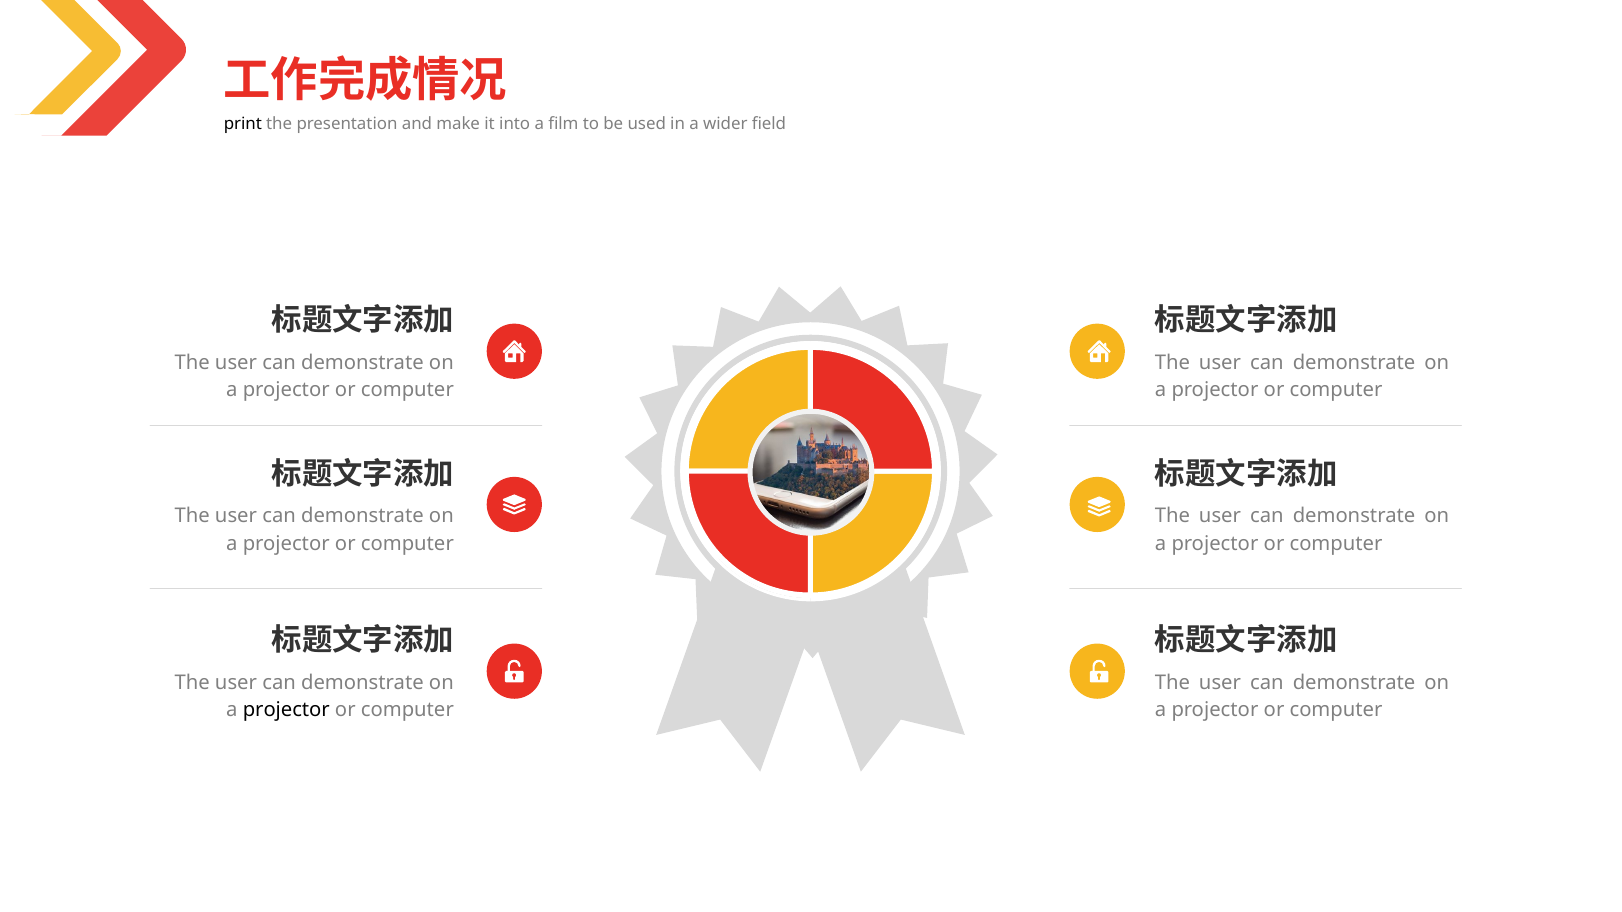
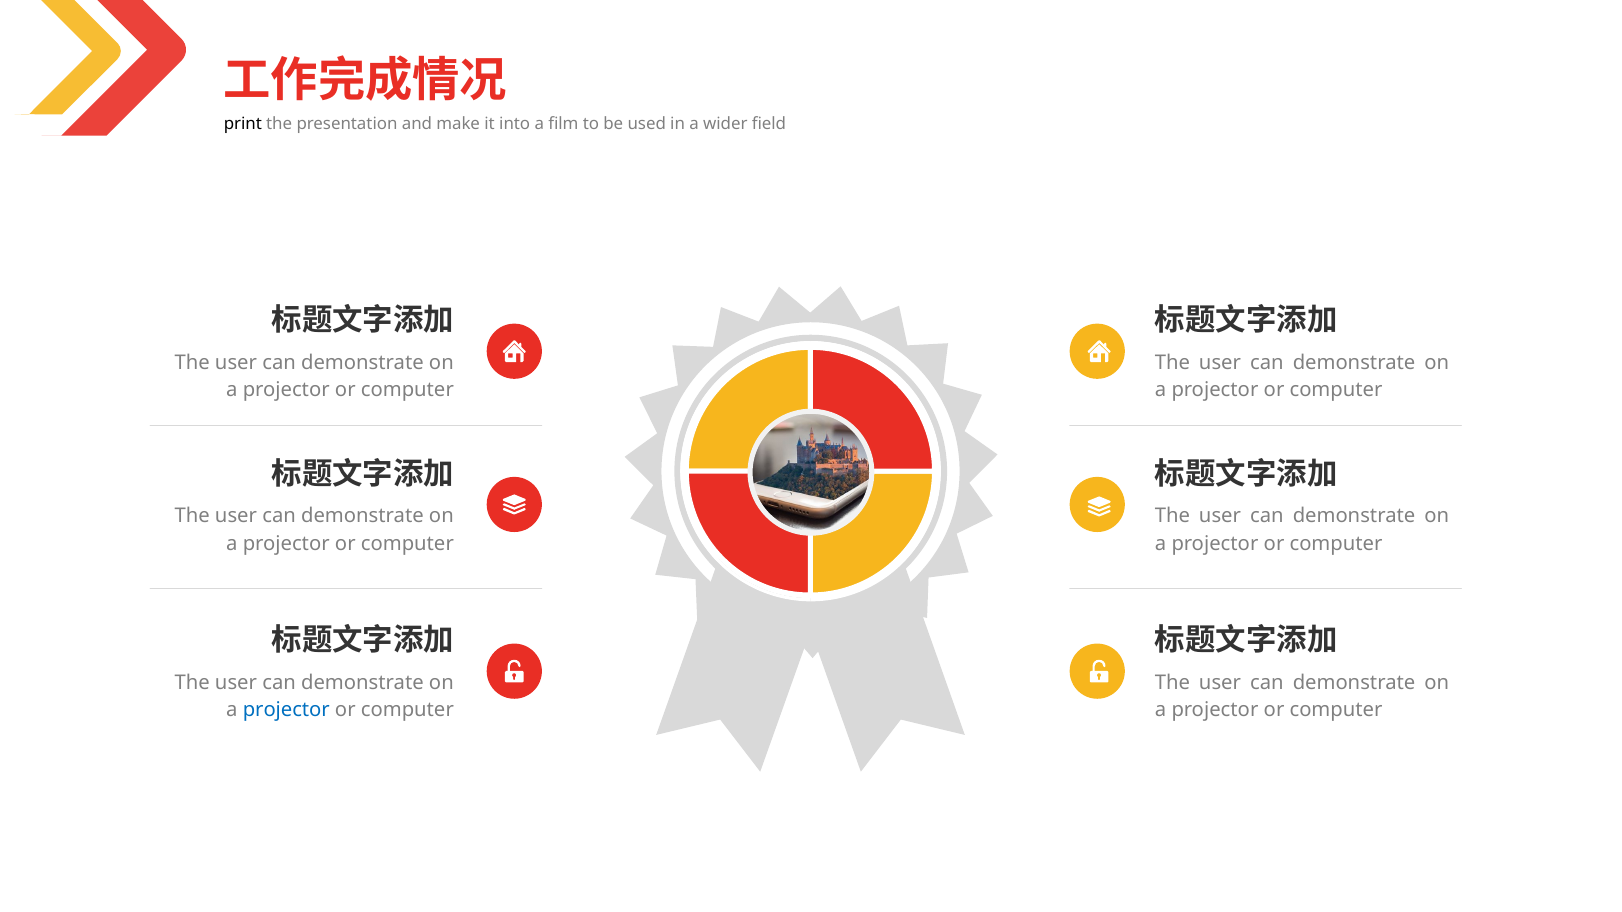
projector at (286, 710) colour: black -> blue
